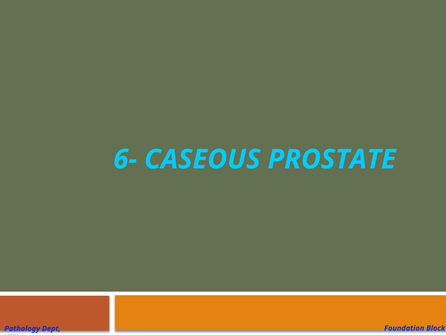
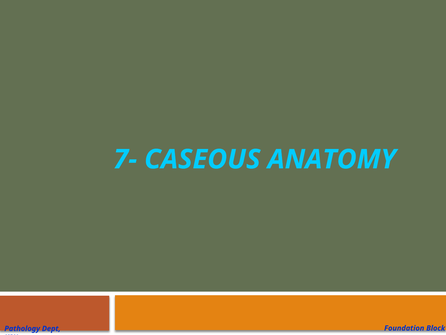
6-: 6- -> 7-
PROSTATE: PROSTATE -> ANATOMY
